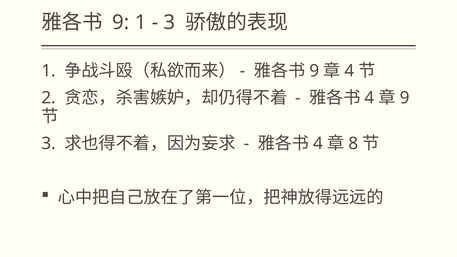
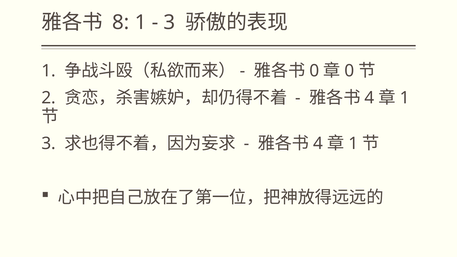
9 at (121, 23): 9 -> 8
9 at (314, 71): 9 -> 0
4 at (349, 71): 4 -> 0
9 at (405, 98): 9 -> 1
8 at (353, 144): 8 -> 1
